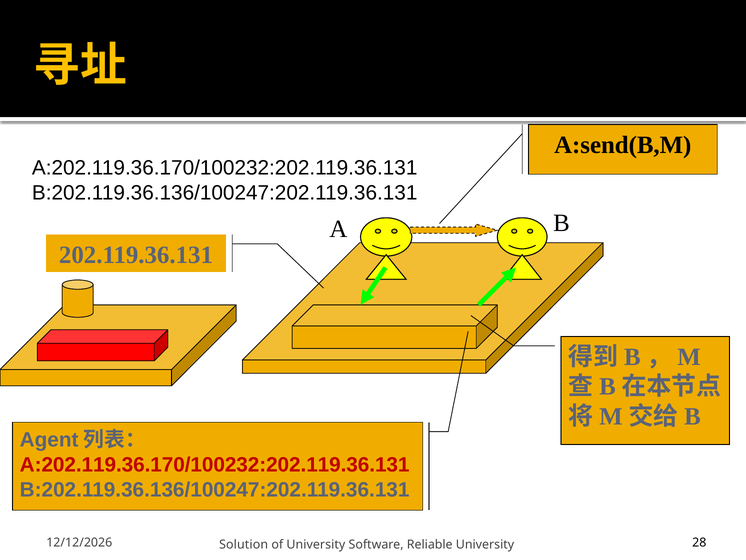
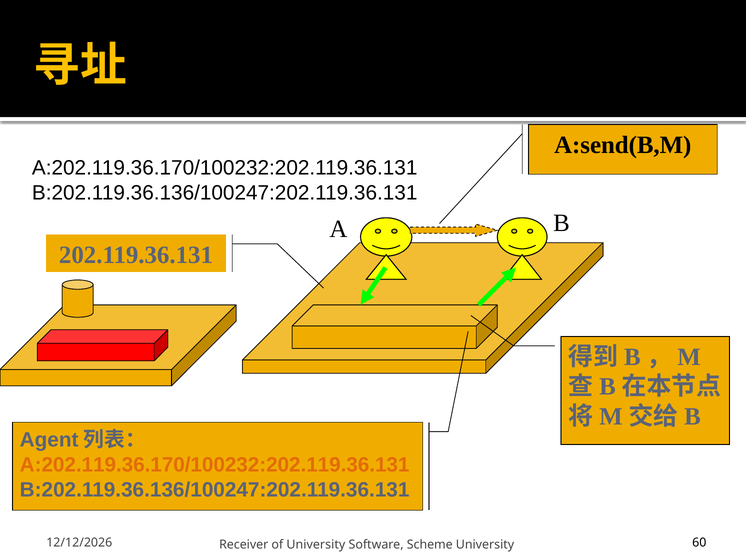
A:202.119.36.170/100232:202.119.36.131 at (215, 464) colour: red -> orange
Solution: Solution -> Receiver
Reliable: Reliable -> Scheme
28: 28 -> 60
